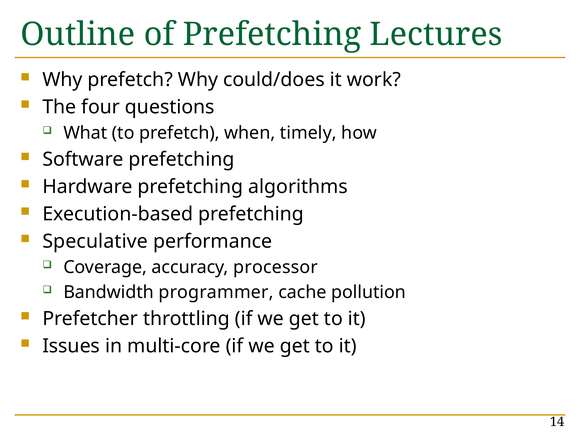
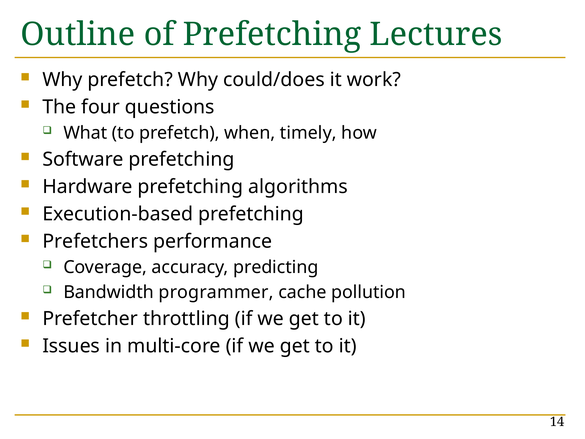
Speculative: Speculative -> Prefetchers
processor: processor -> predicting
